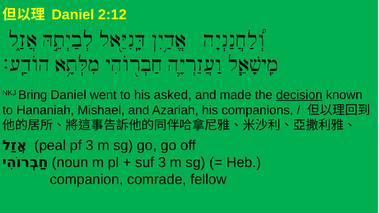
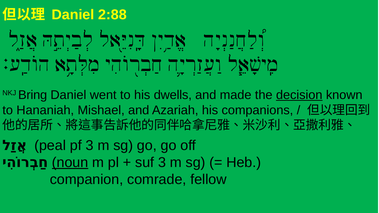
2:12: 2:12 -> 2:88
asked: asked -> dwells
noun underline: none -> present
